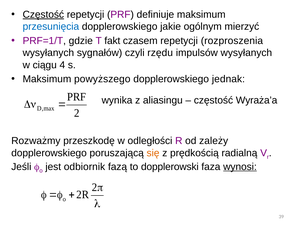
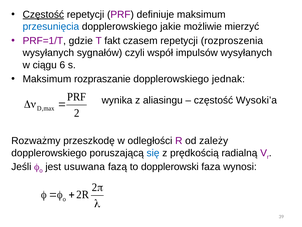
ogólnym: ogólnym -> możliwie
rzędu: rzędu -> współ
4: 4 -> 6
powyższego: powyższego -> rozpraszanie
Wyraża’a: Wyraża’a -> Wysoki’a
się colour: orange -> blue
odbiornik: odbiornik -> usuwana
wynosi underline: present -> none
